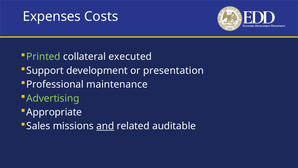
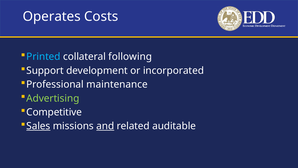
Expenses: Expenses -> Operates
Printed colour: light green -> light blue
executed: executed -> following
presentation: presentation -> incorporated
Appropriate: Appropriate -> Competitive
Sales underline: none -> present
